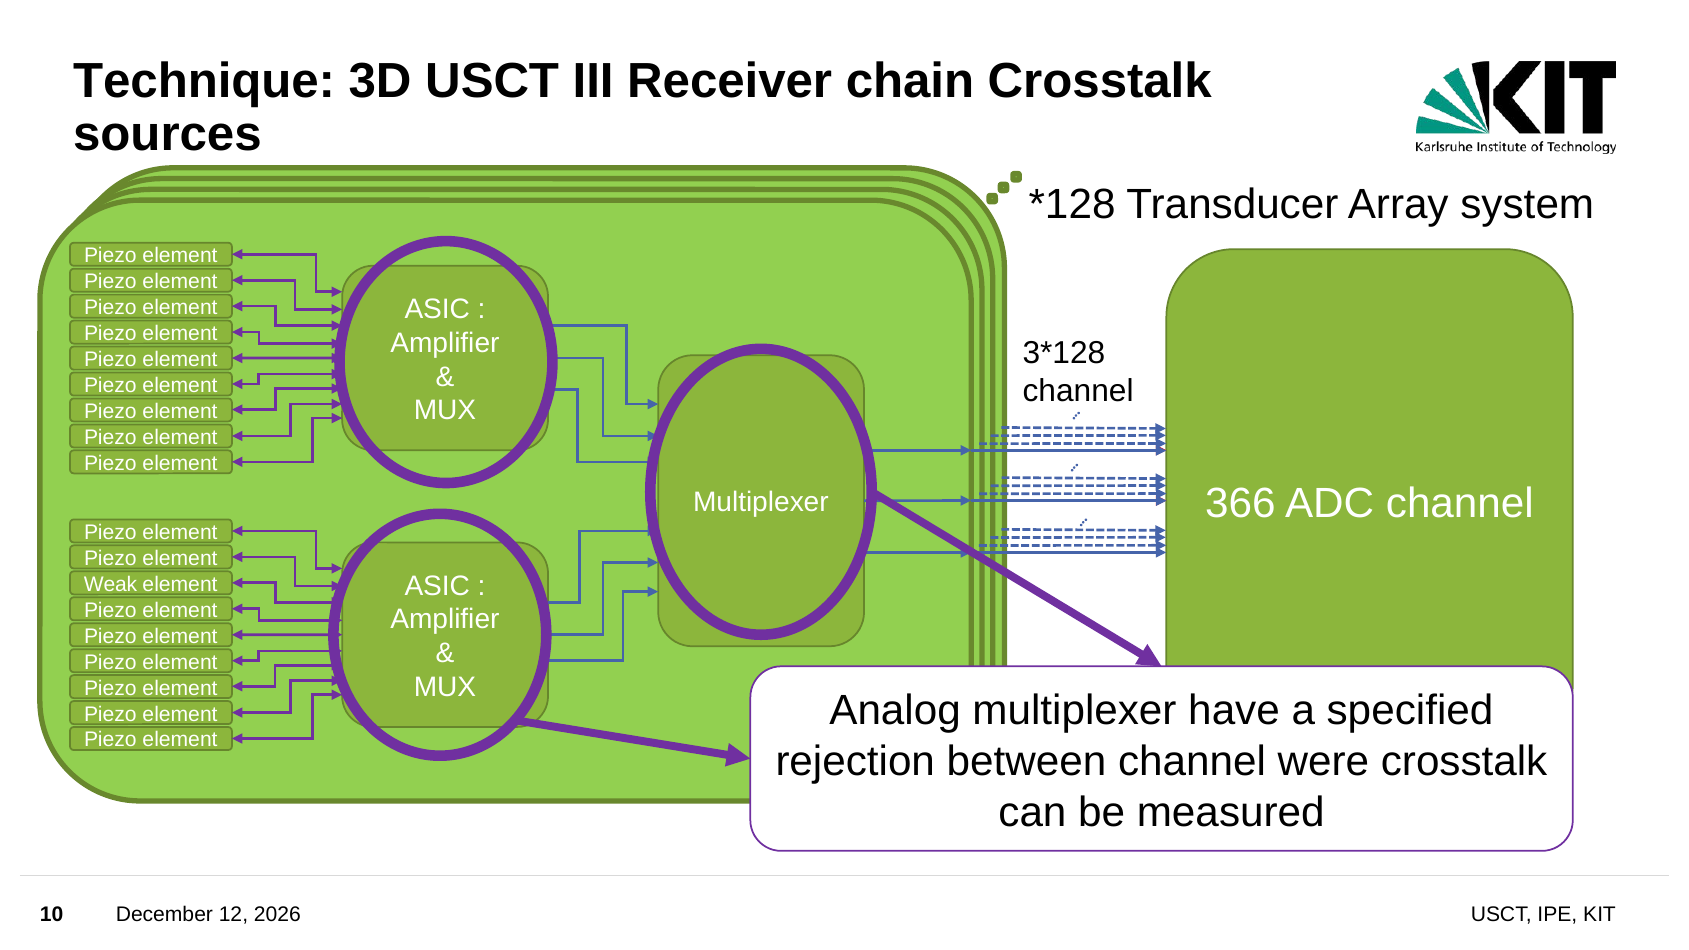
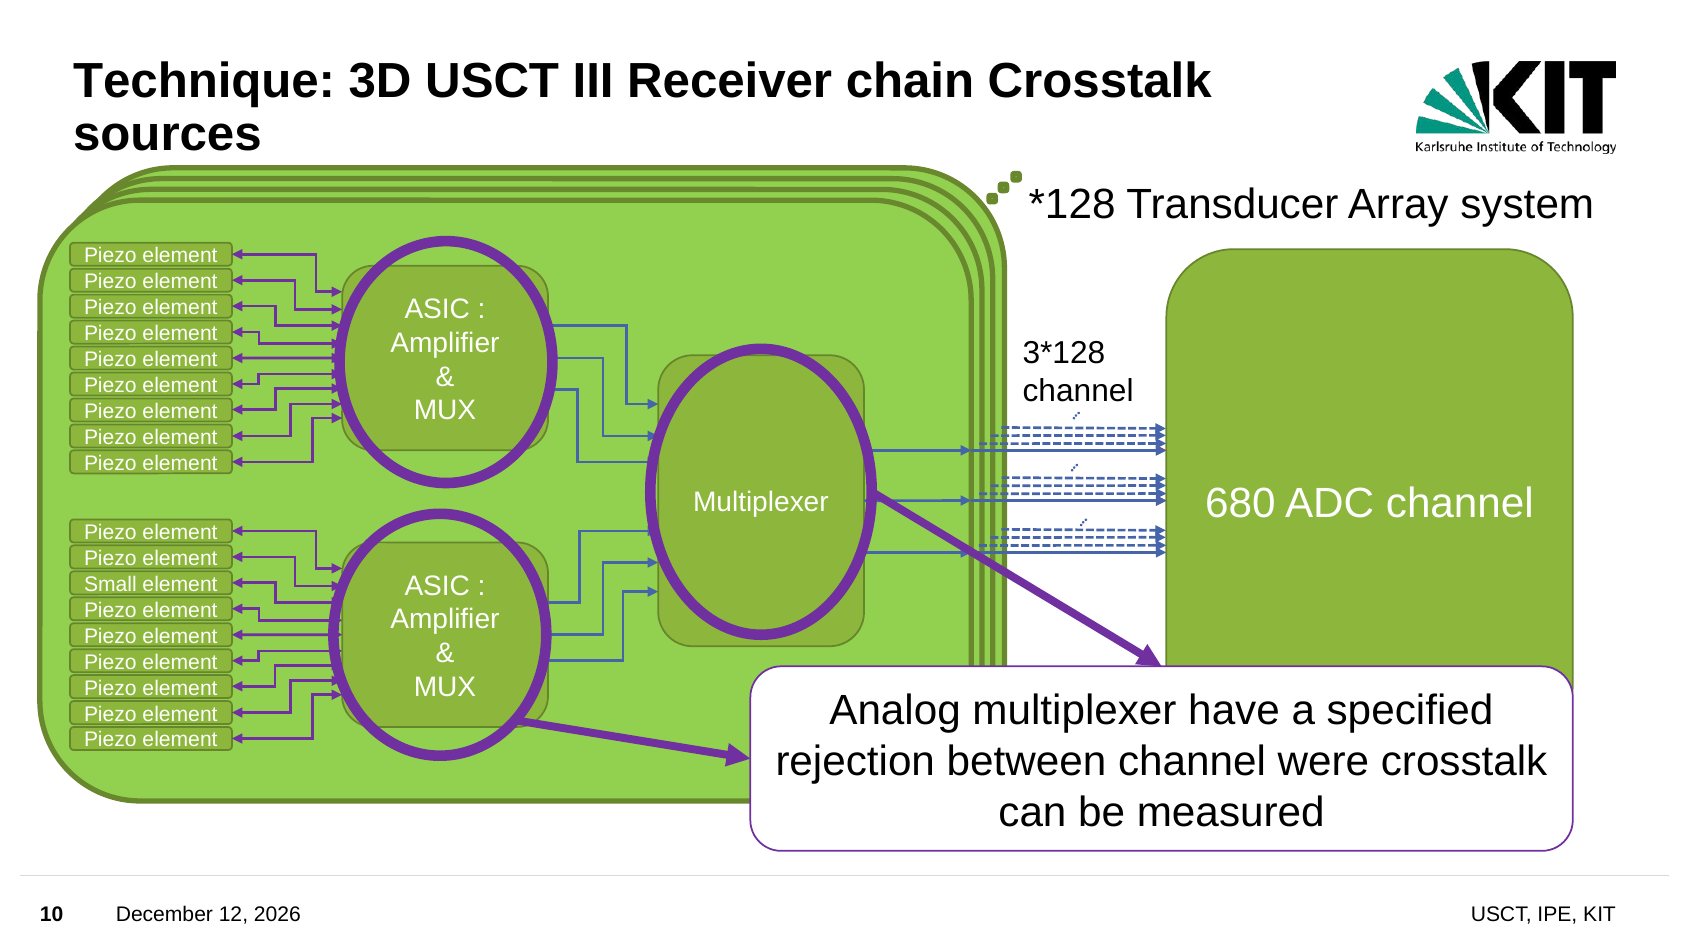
366: 366 -> 680
Weak: Weak -> Small
